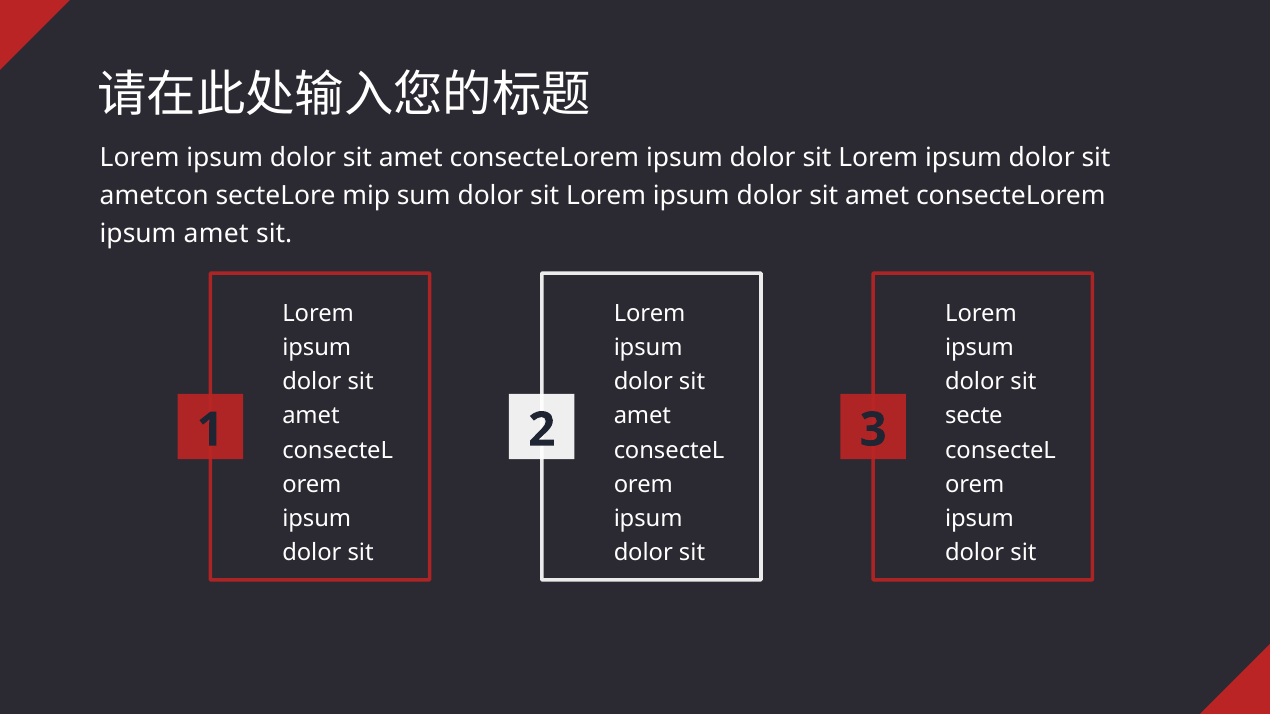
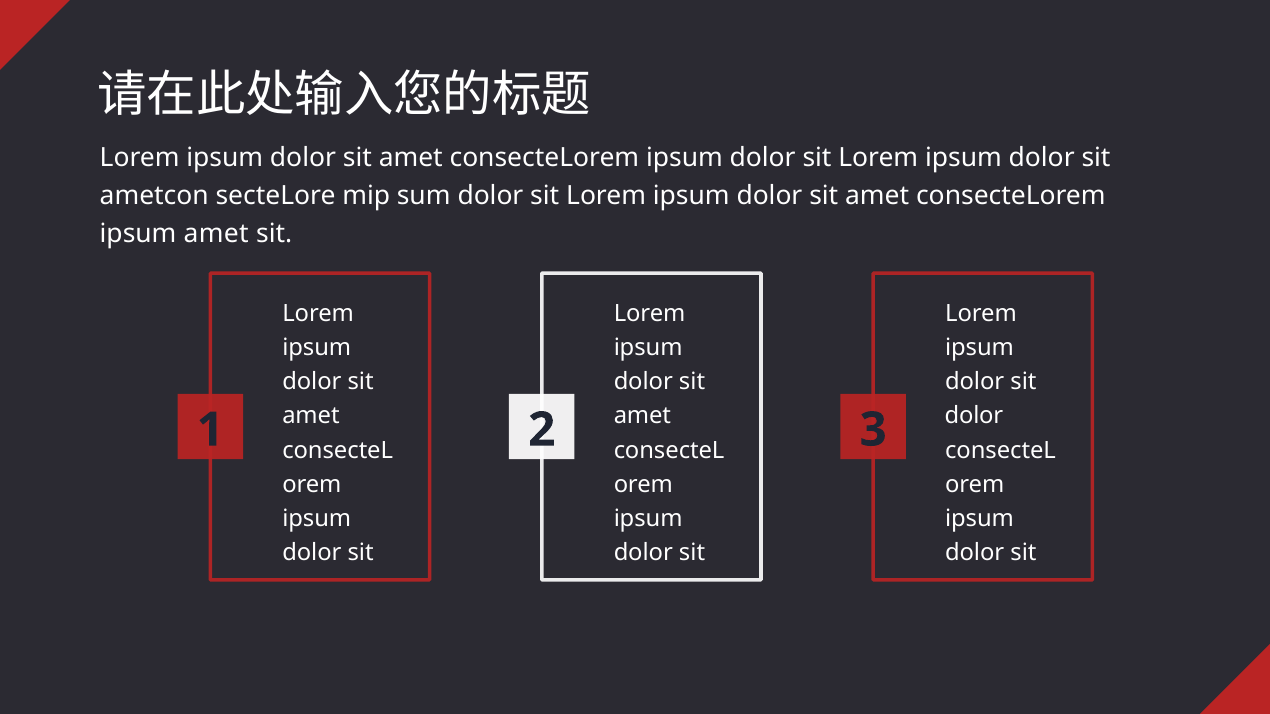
secte at (974, 416): secte -> dolor
